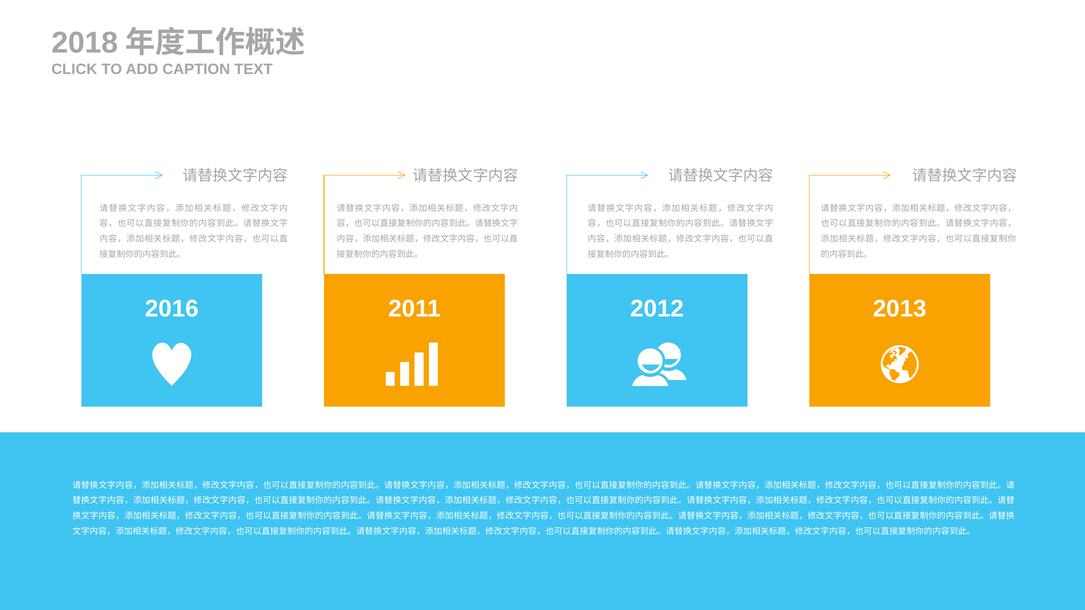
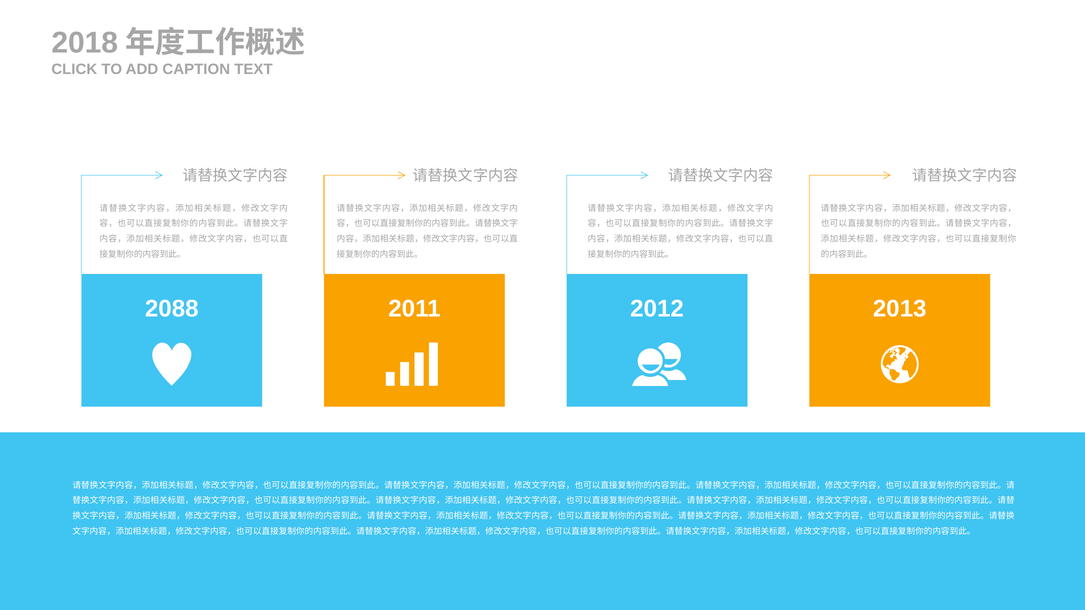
2016: 2016 -> 2088
